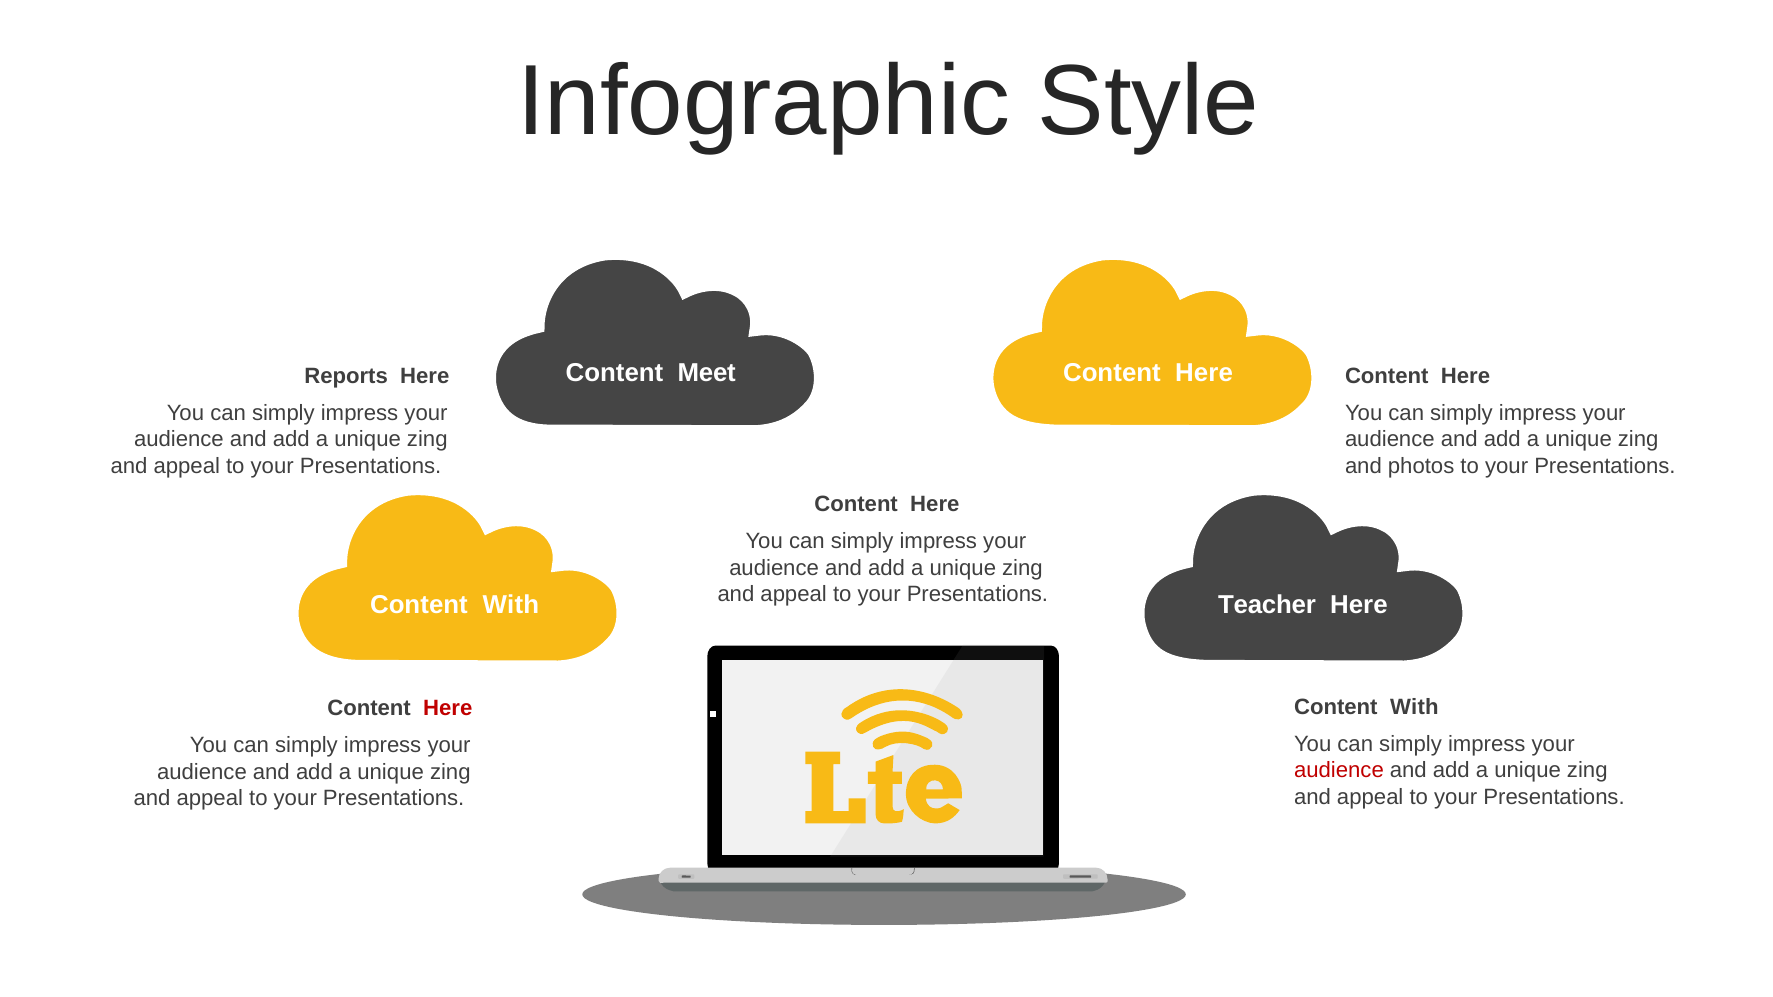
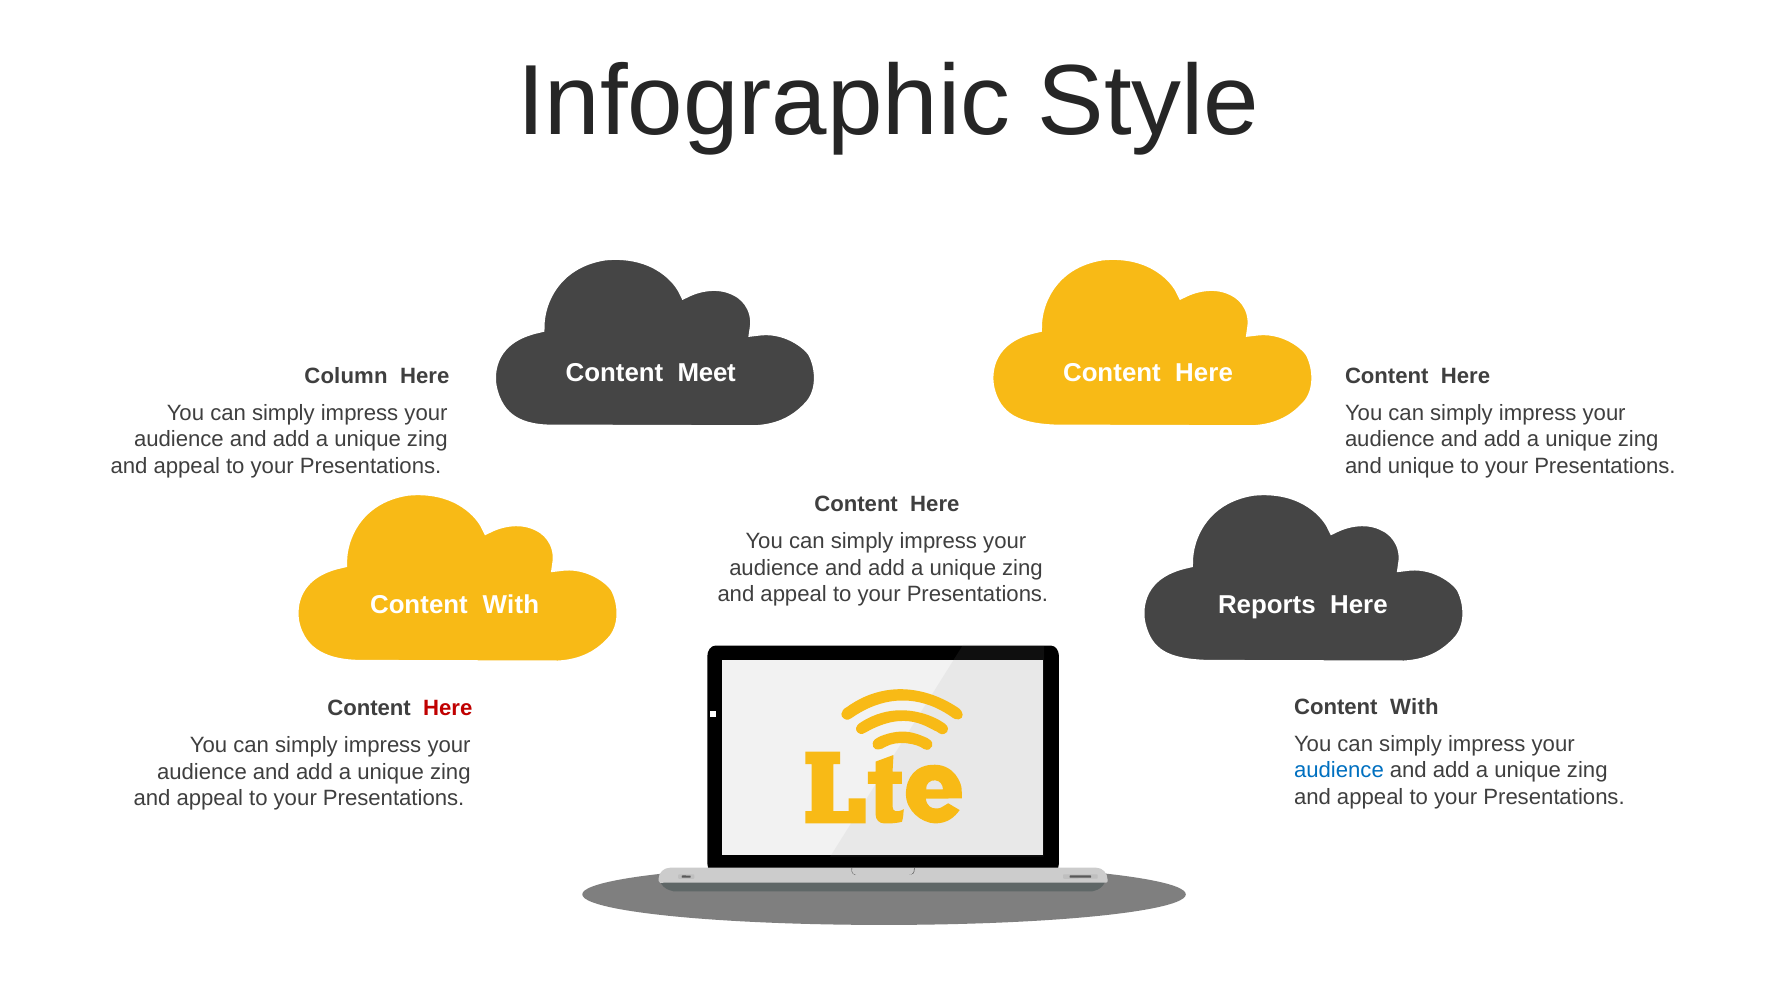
Reports: Reports -> Column
and photos: photos -> unique
Teacher: Teacher -> Reports
audience at (1339, 771) colour: red -> blue
